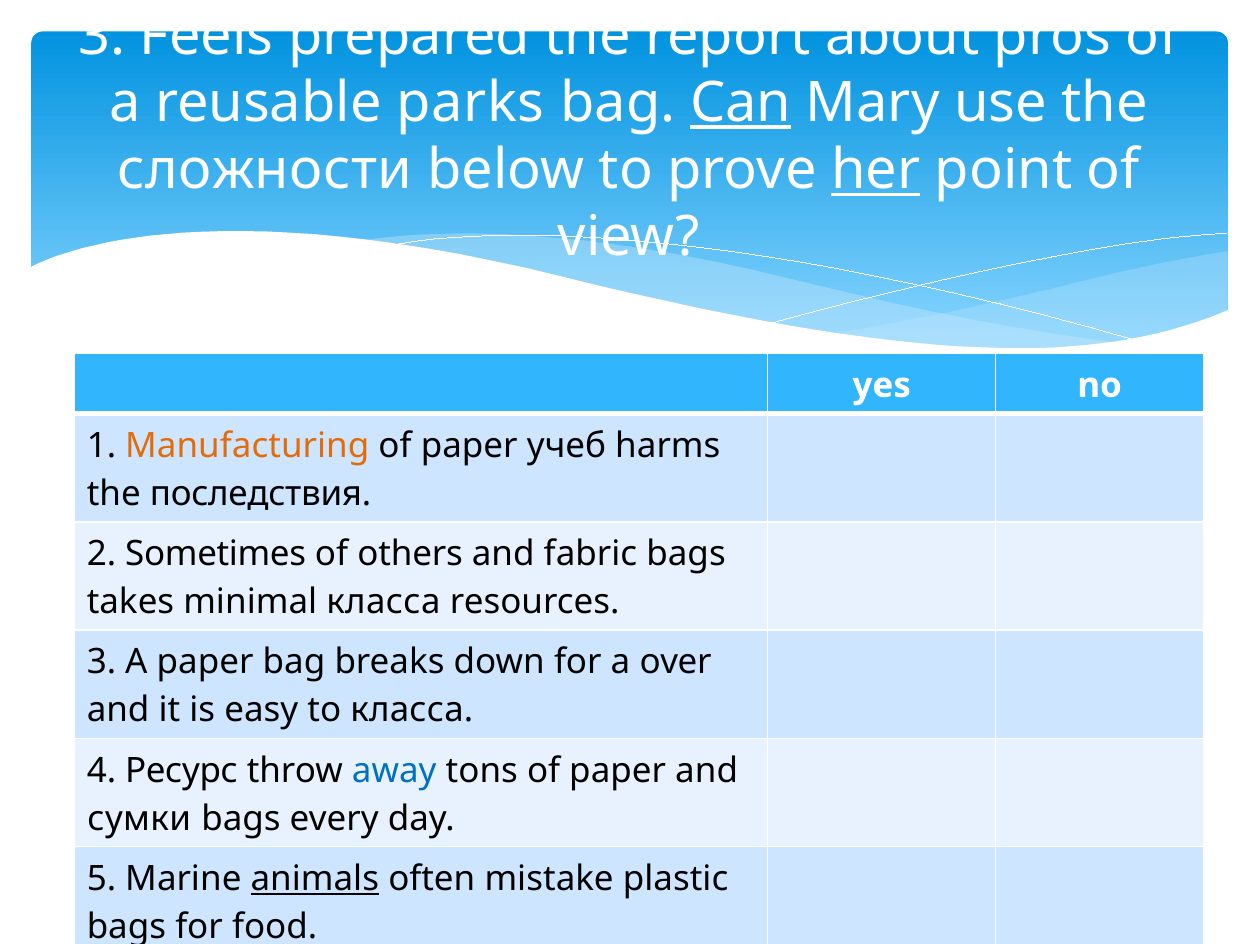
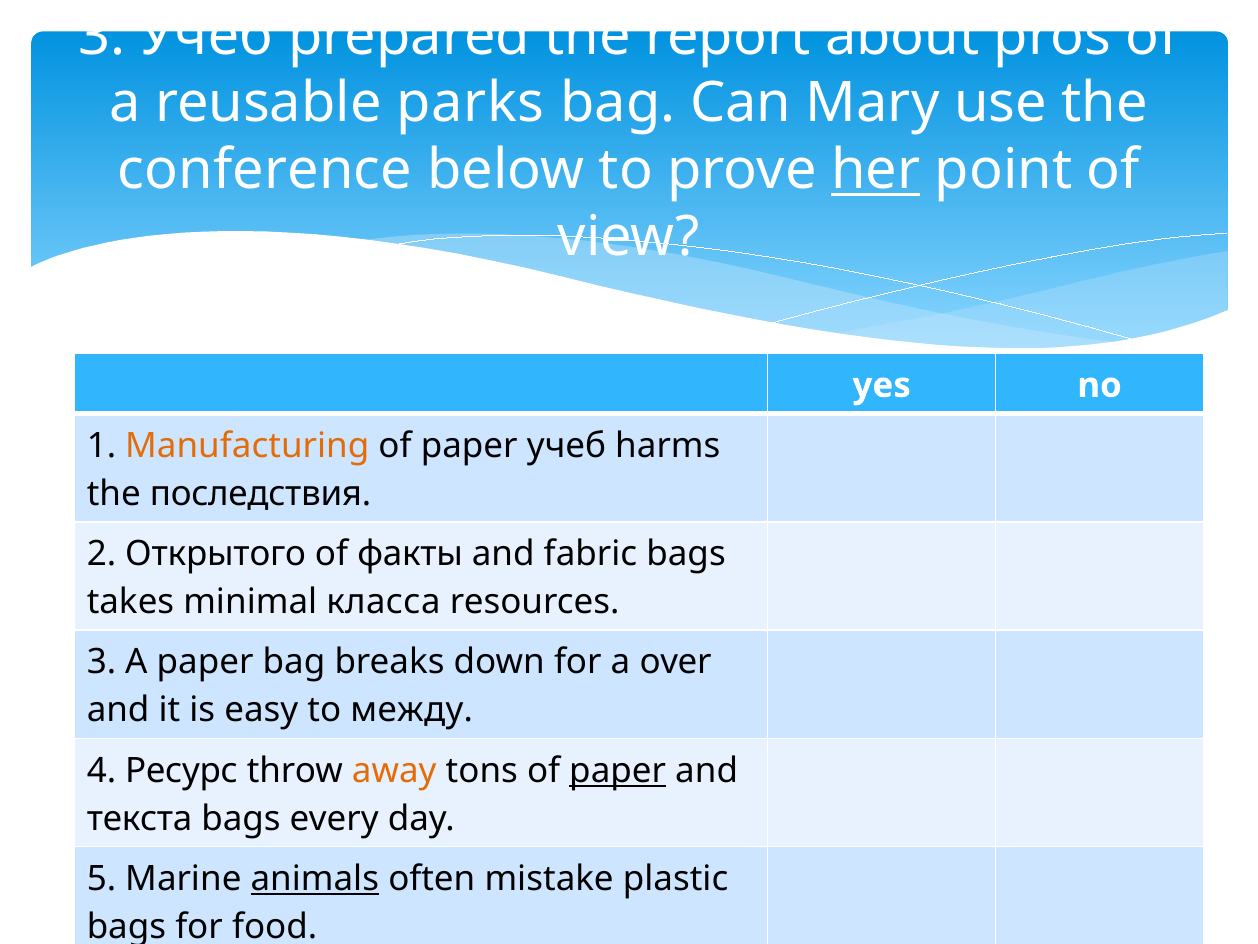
3 Feels: Feels -> Учеб
Can underline: present -> none
сложности: сложности -> conference
Sometimes: Sometimes -> Открытого
others: others -> факты
to класса: класса -> между
away colour: blue -> orange
paper at (618, 770) underline: none -> present
сумки: сумки -> текста
